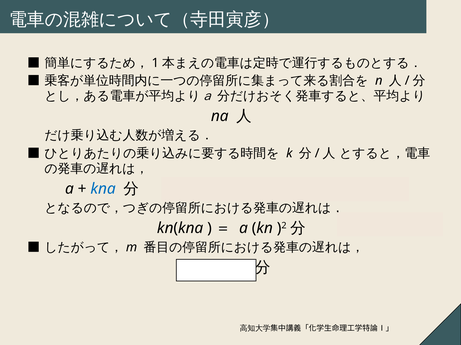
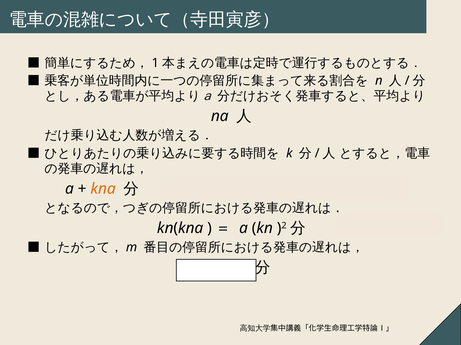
kna at (103, 189) colour: blue -> orange
